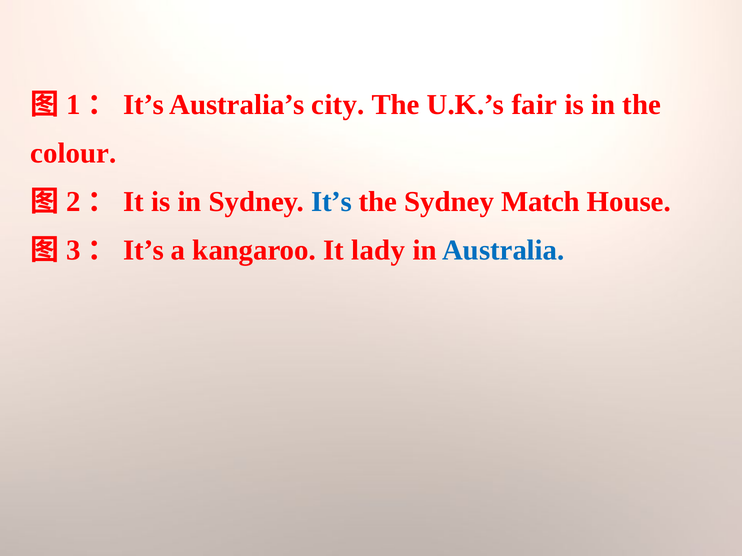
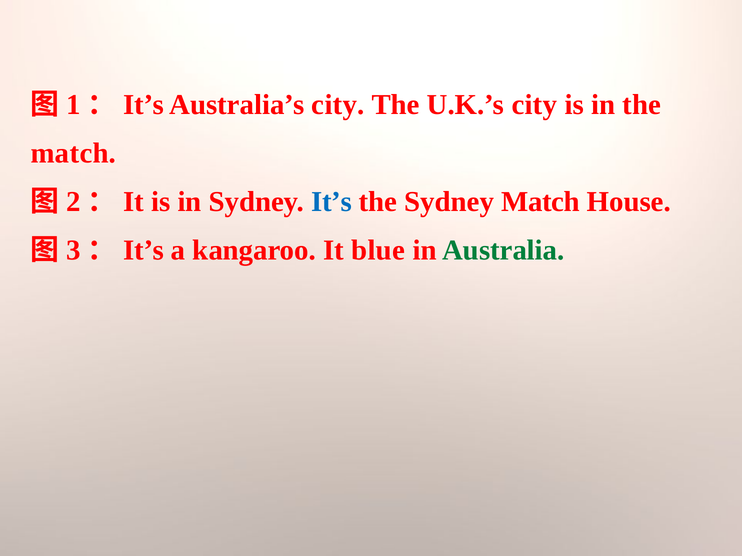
U.K.’s fair: fair -> city
colour at (73, 153): colour -> match
lady: lady -> blue
Australia colour: blue -> green
